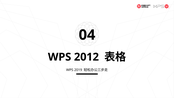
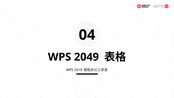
2012: 2012 -> 2049
